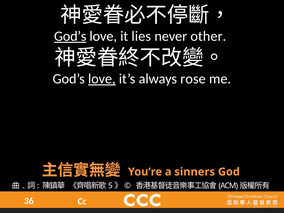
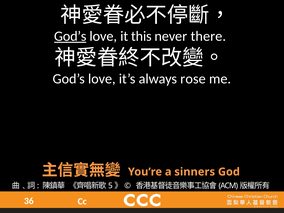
lies: lies -> this
other: other -> there
love at (102, 79) underline: present -> none
